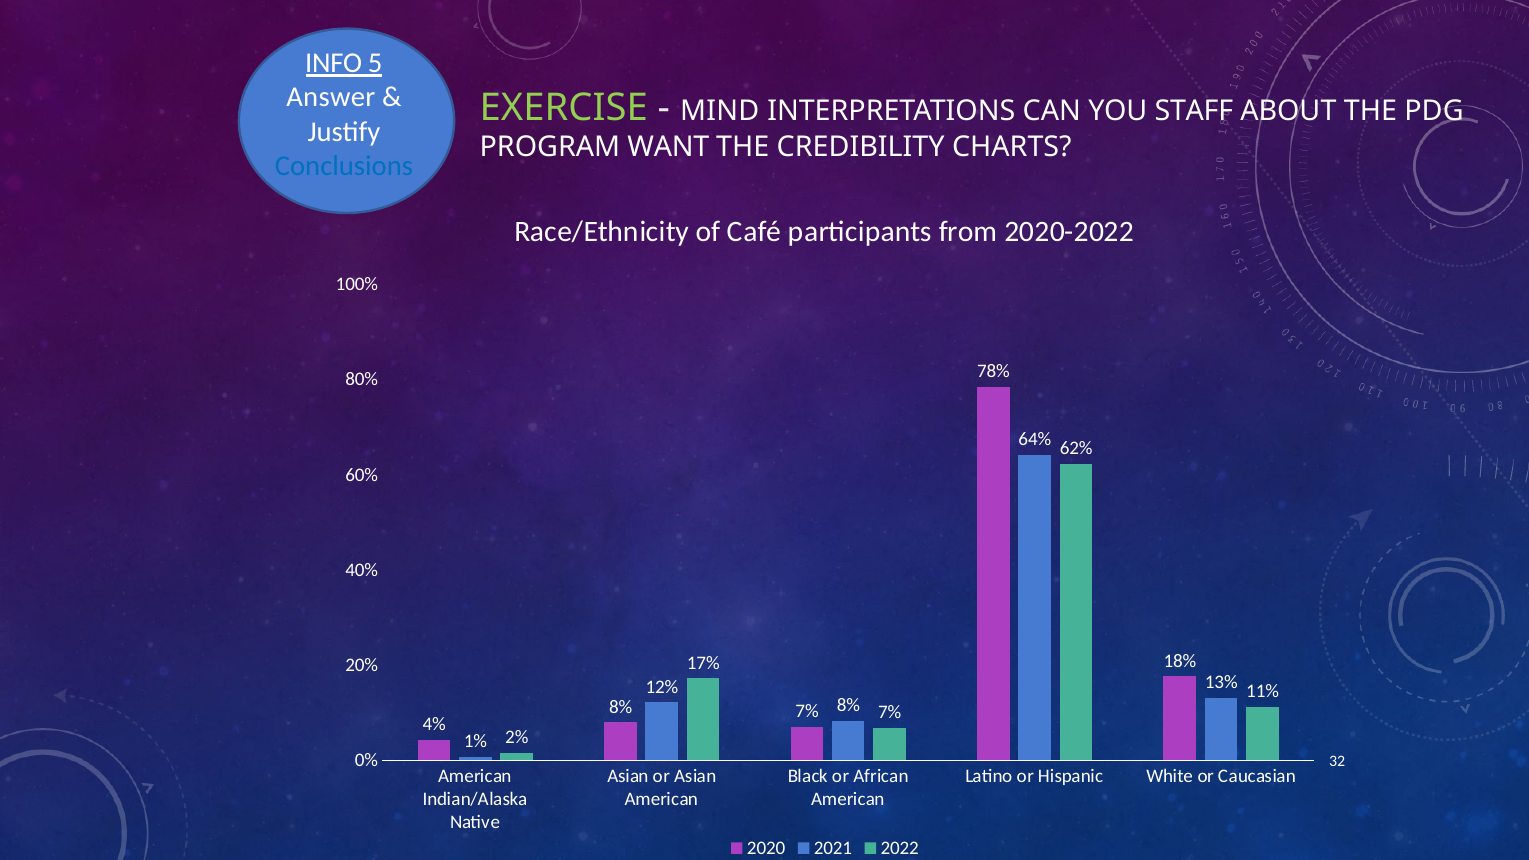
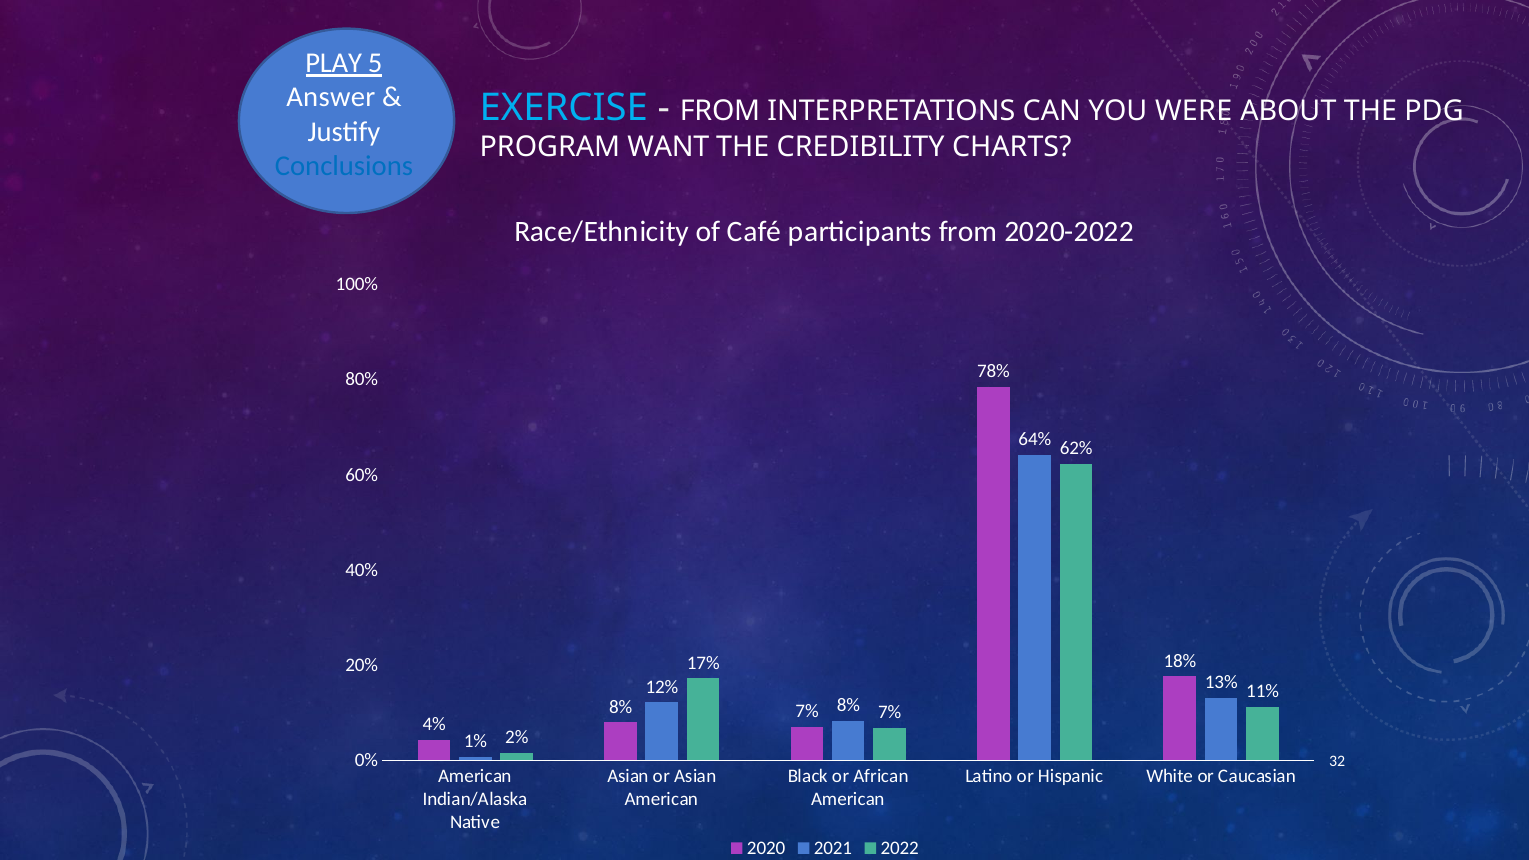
INFO: INFO -> PLAY
EXERCISE colour: light green -> light blue
MIND at (720, 111): MIND -> FROM
STAFF: STAFF -> WERE
